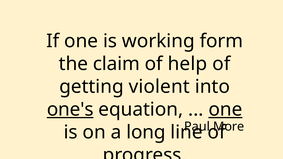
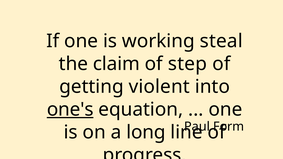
form: form -> steal
help: help -> step
one at (225, 110) underline: present -> none
More: More -> Form
